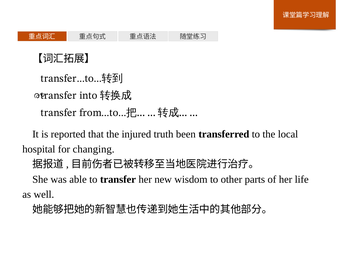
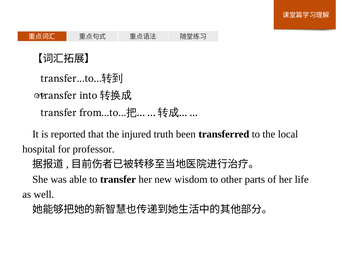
changing: changing -> professor
